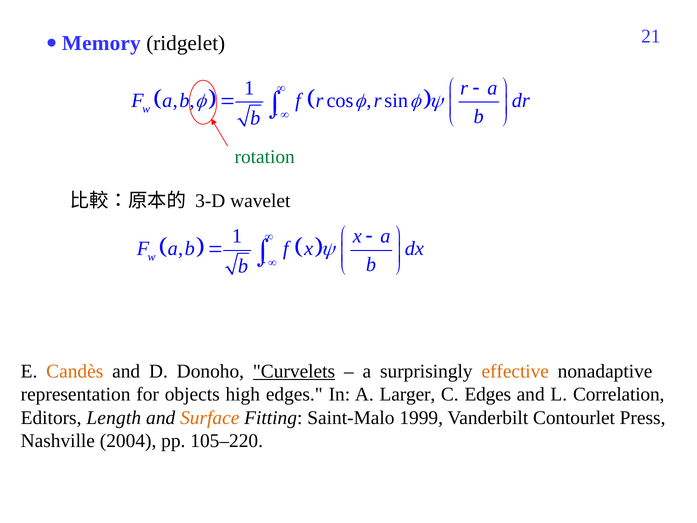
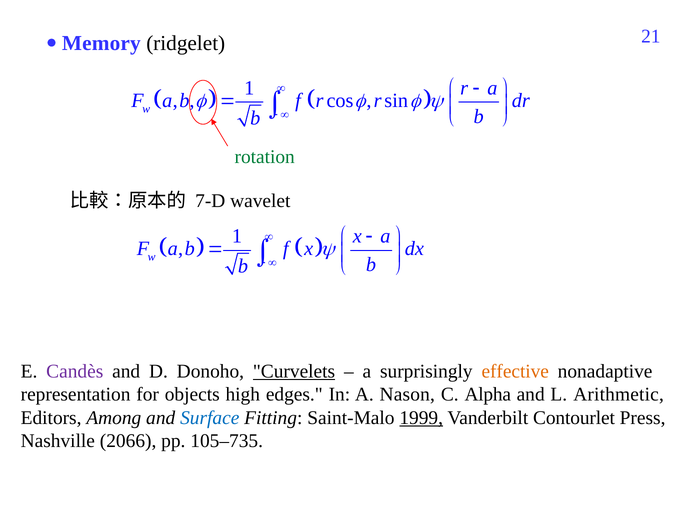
3-D: 3-D -> 7-D
Candès colour: orange -> purple
Larger: Larger -> Nason
C Edges: Edges -> Alpha
Correlation: Correlation -> Arithmetic
Length: Length -> Among
Surface colour: orange -> blue
1999 underline: none -> present
2004: 2004 -> 2066
105–220: 105–220 -> 105–735
